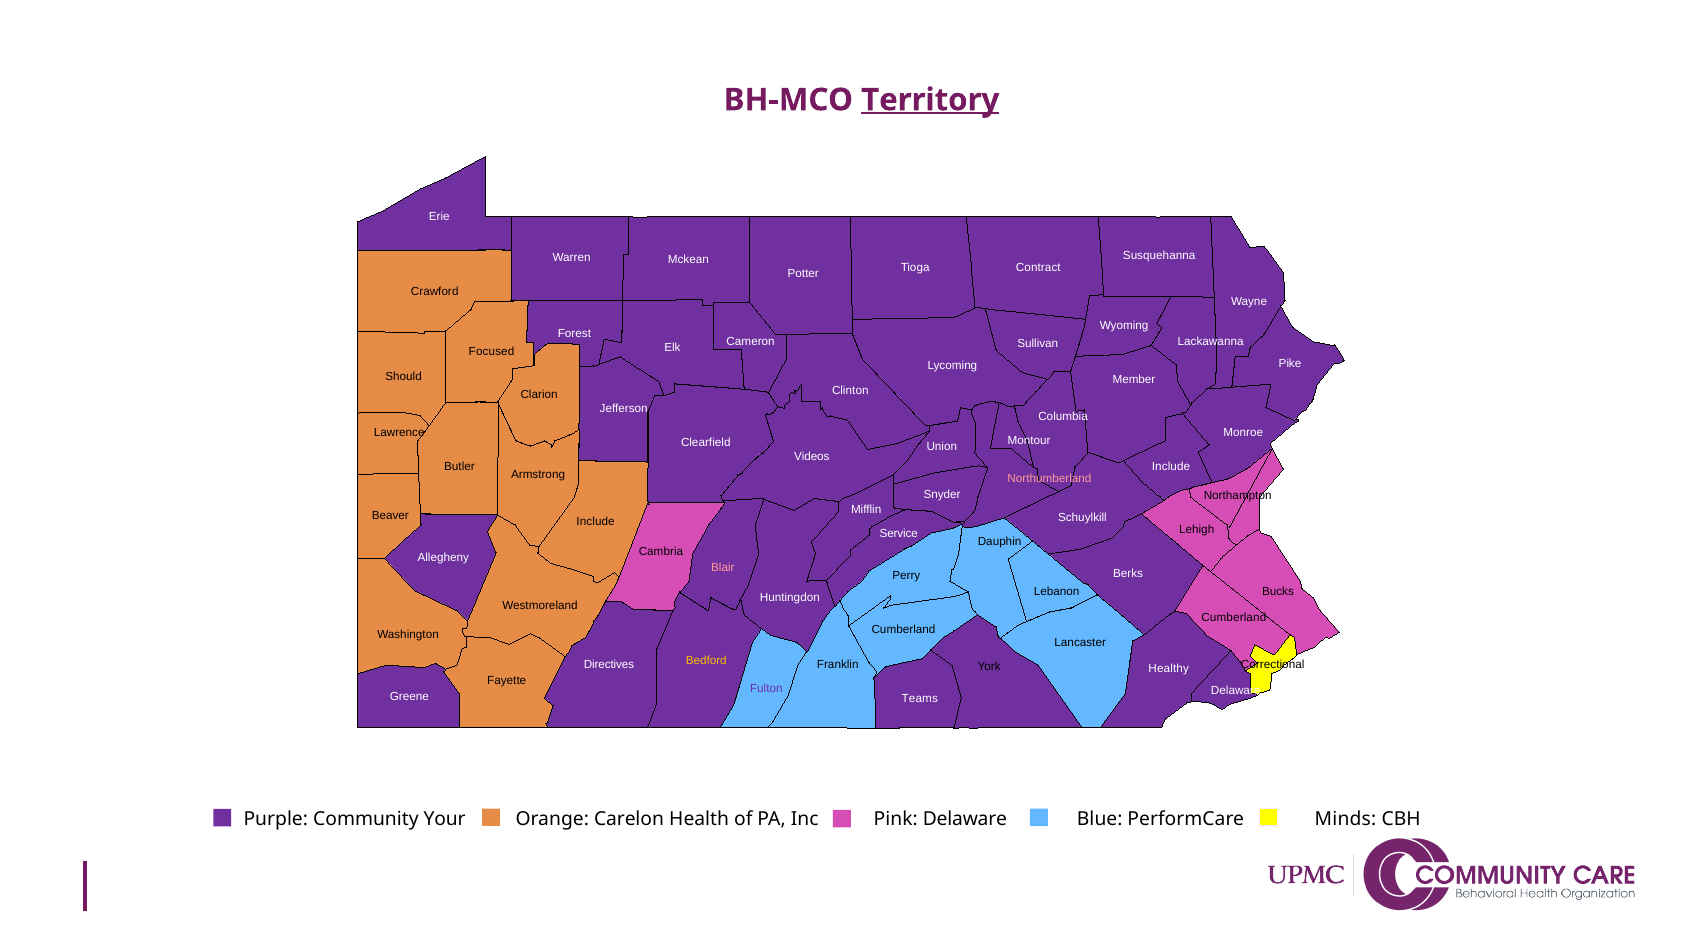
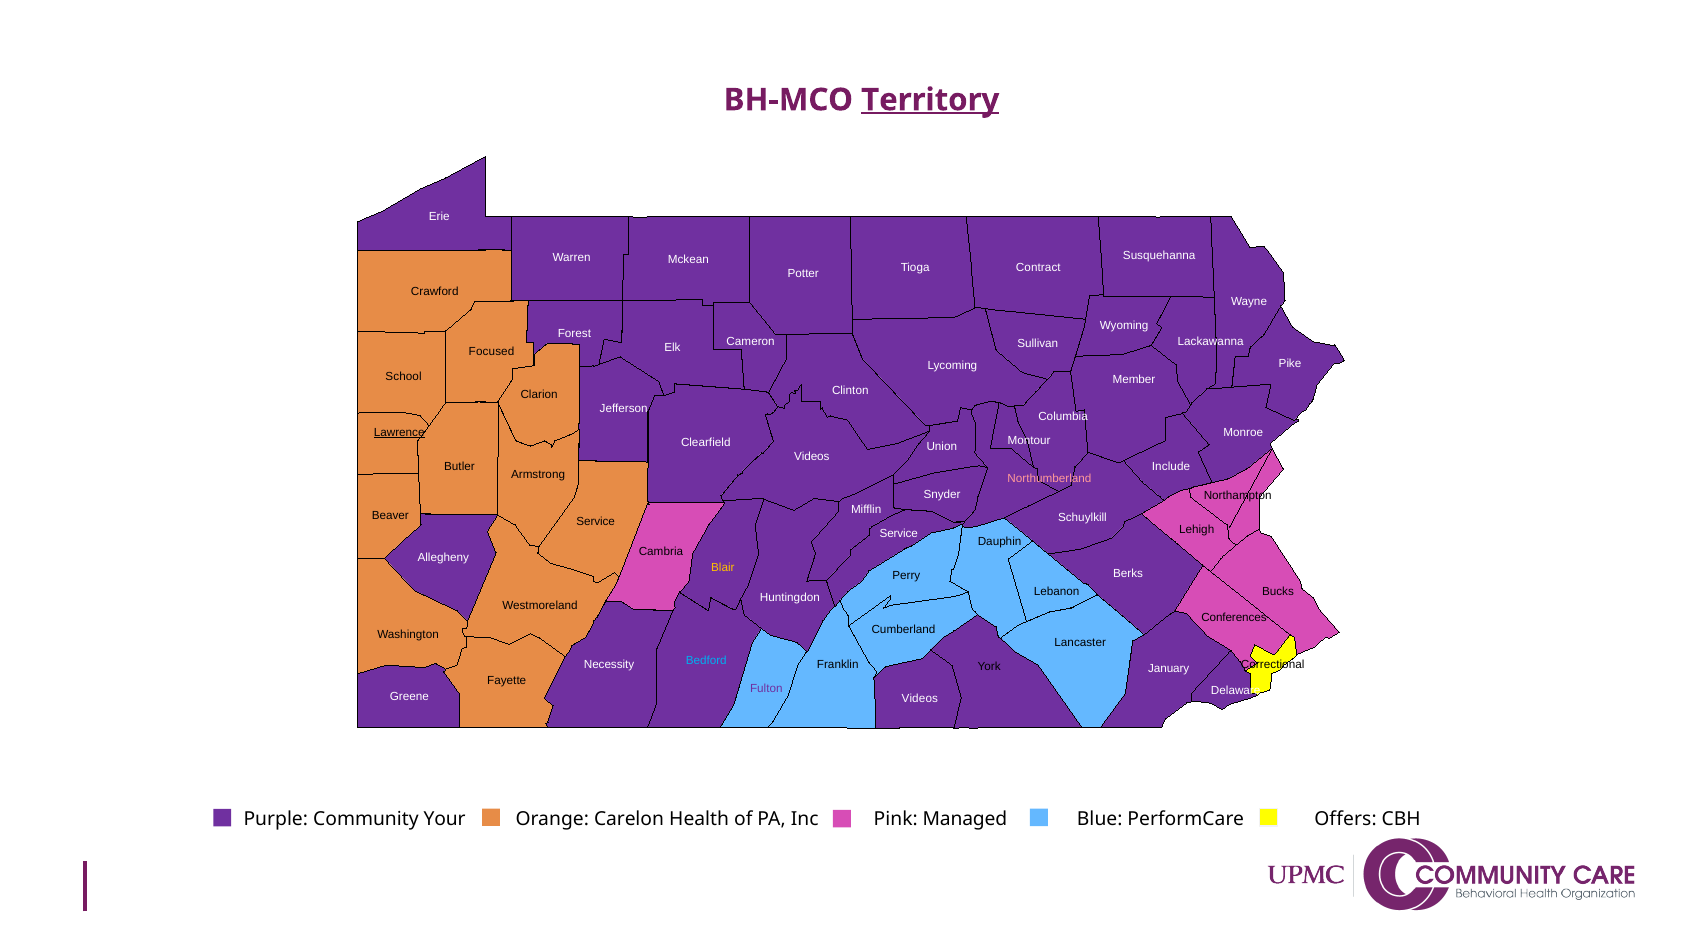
Should: Should -> School
Lawrence underline: none -> present
Include at (596, 522): Include -> Service
Blair colour: pink -> yellow
Cumberland at (1234, 617): Cumberland -> Conferences
Bedford colour: yellow -> light blue
Directives: Directives -> Necessity
Healthy: Healthy -> January
Teams at (920, 699): Teams -> Videos
Pink Delaware: Delaware -> Managed
Minds: Minds -> Offers
